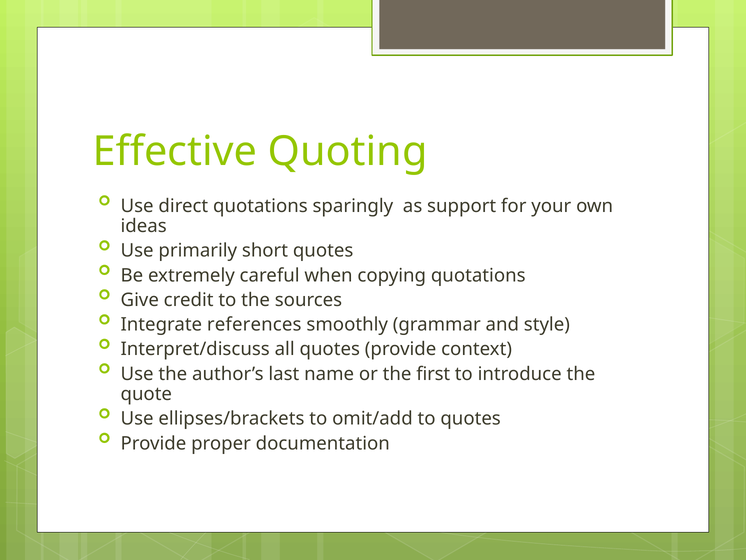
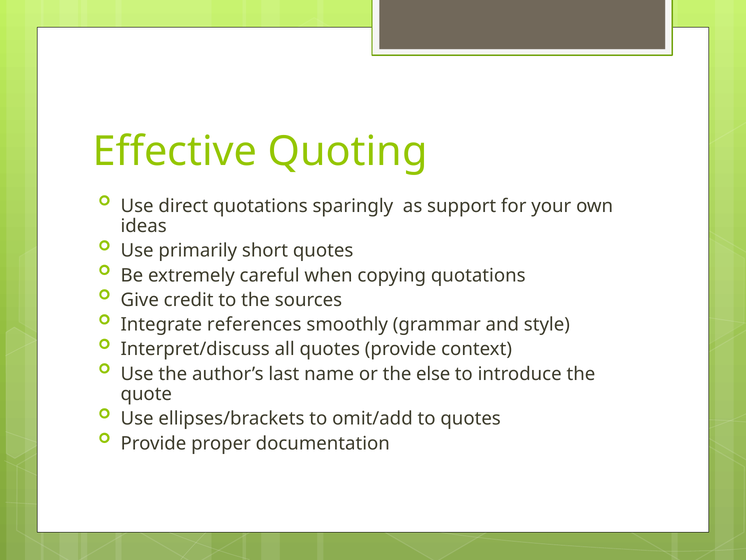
first: first -> else
